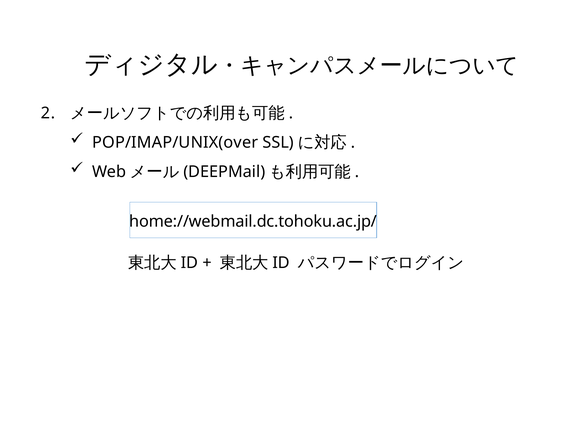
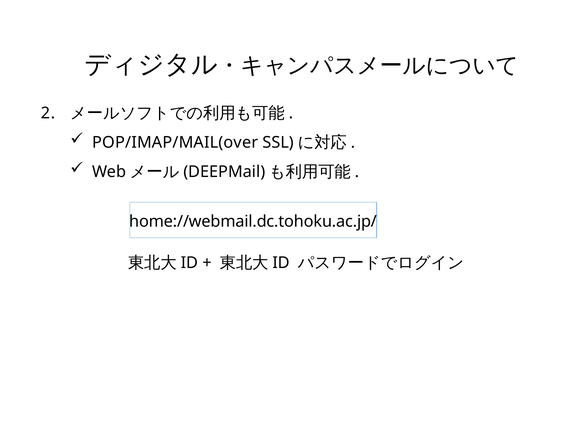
POP/IMAP/UNIX(over: POP/IMAP/UNIX(over -> POP/IMAP/MAIL(over
